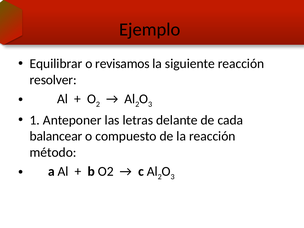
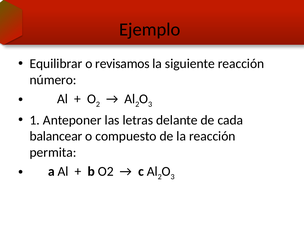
resolver: resolver -> número
método: método -> permita
